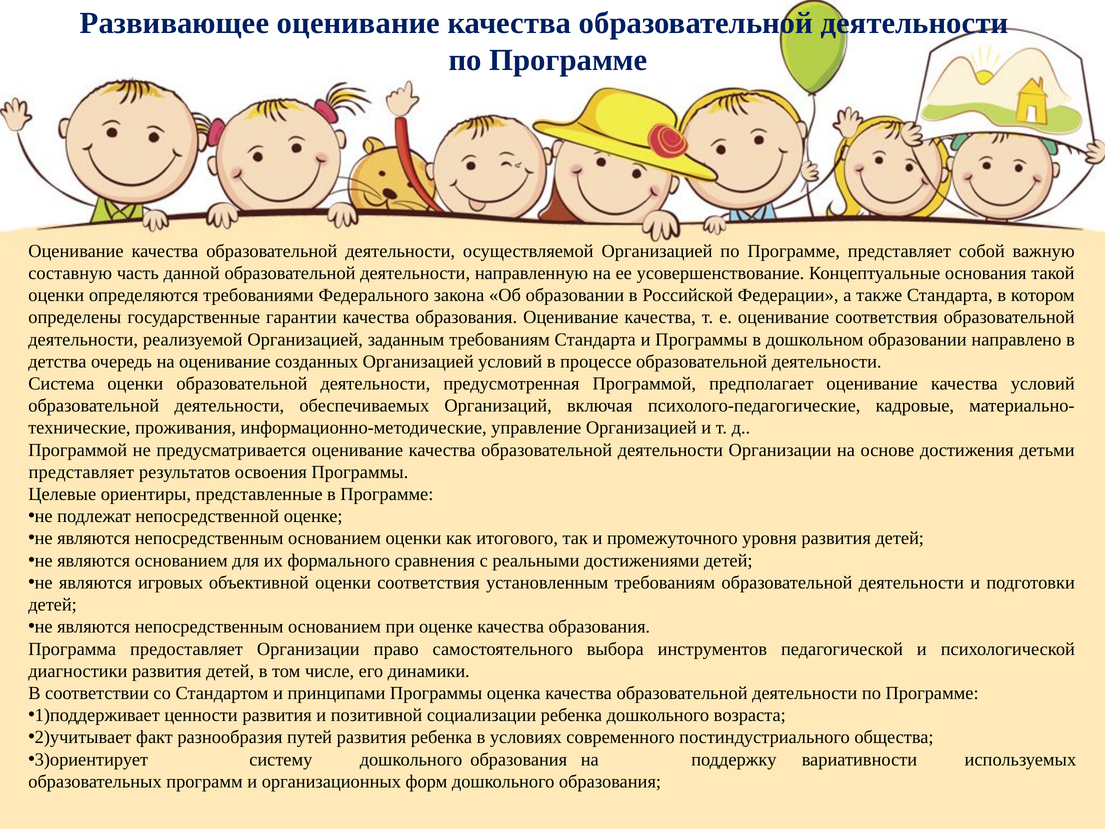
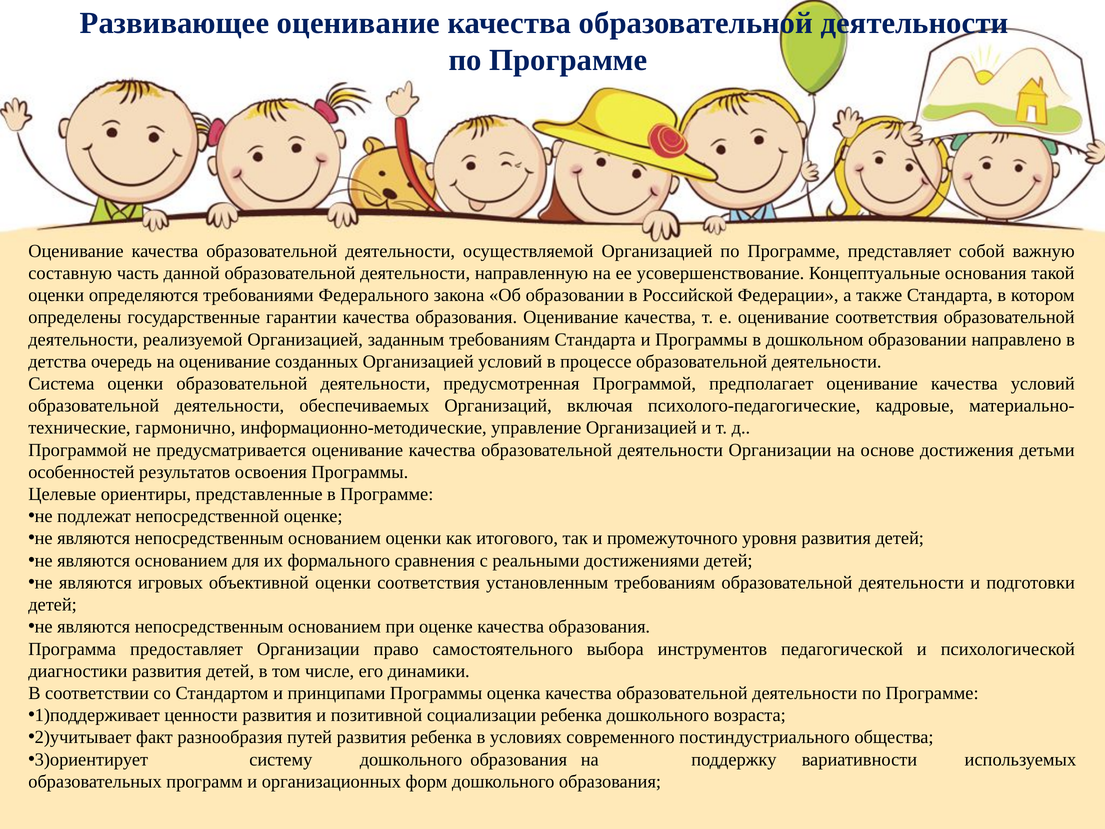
проживания: проживания -> гармонично
представляет at (81, 472): представляет -> особенностей
